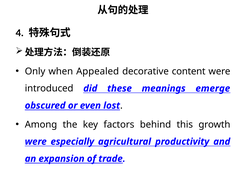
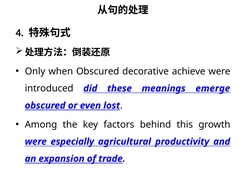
when Appealed: Appealed -> Obscured
content: content -> achieve
